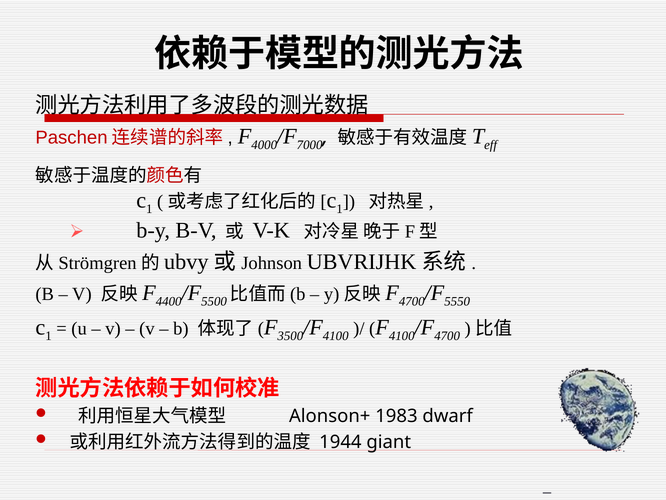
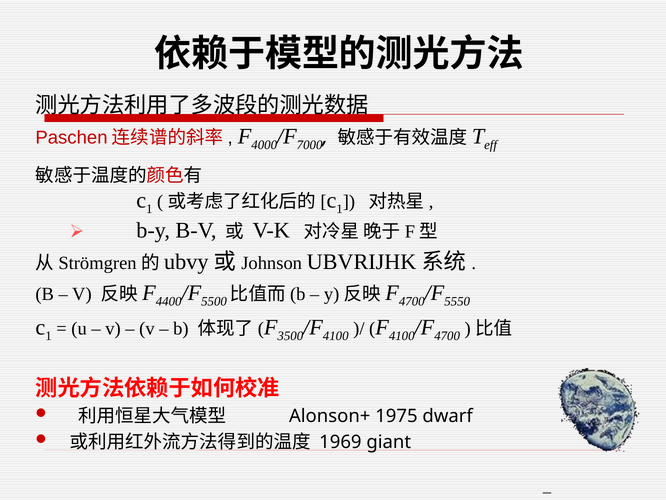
1983: 1983 -> 1975
1944: 1944 -> 1969
